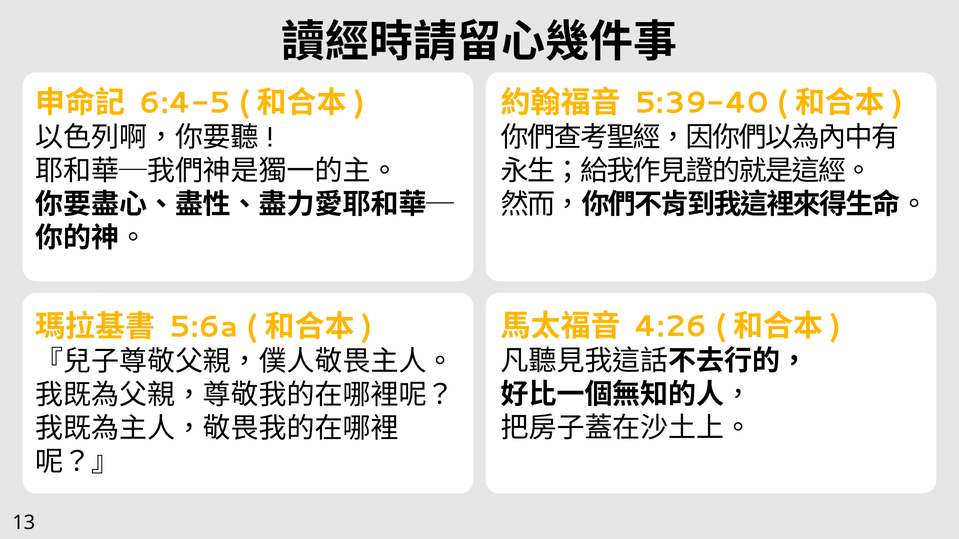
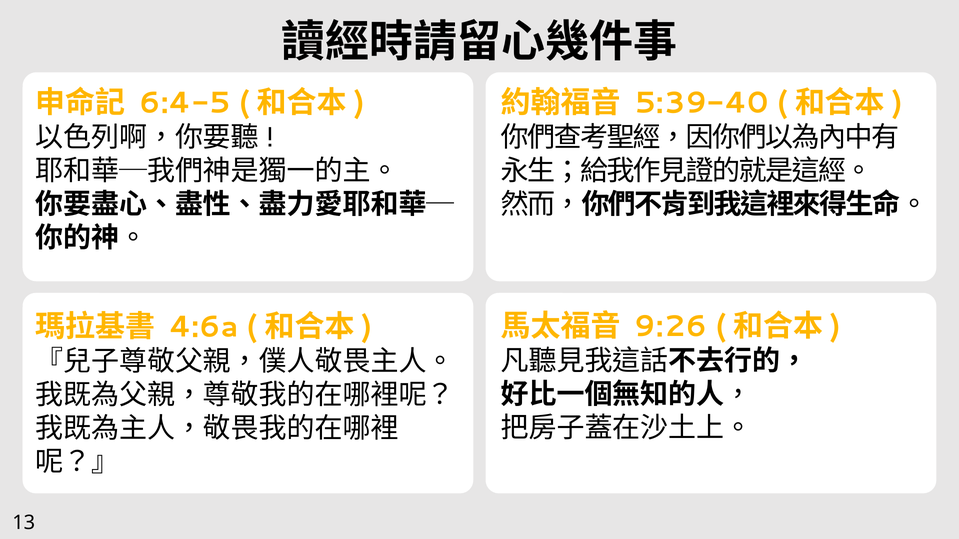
4:26: 4:26 -> 9:26
5:6a: 5:6a -> 4:6a
